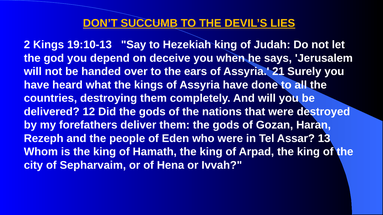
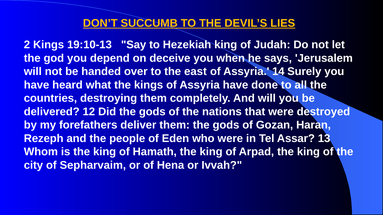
ears: ears -> east
21: 21 -> 14
